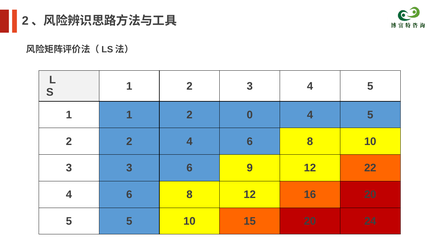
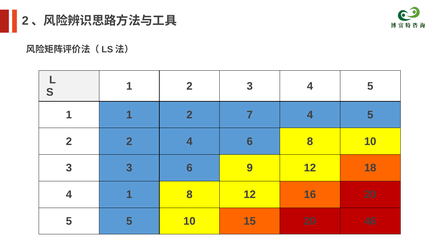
0: 0 -> 7
22: 22 -> 18
6 at (129, 194): 6 -> 1
24: 24 -> 46
